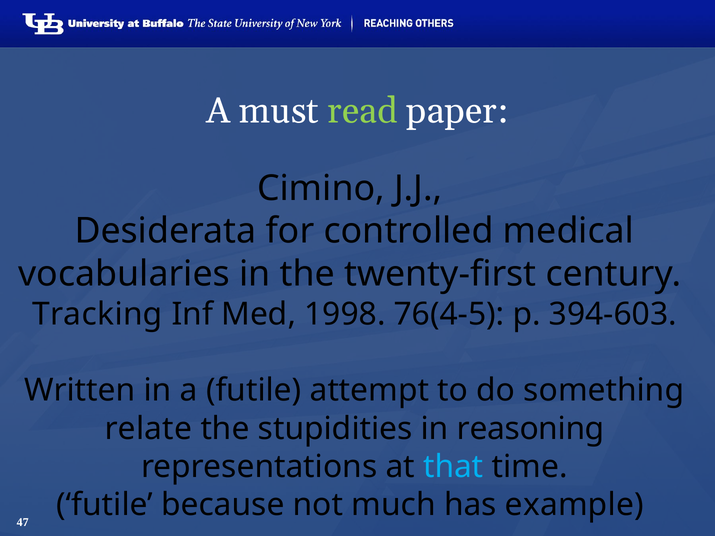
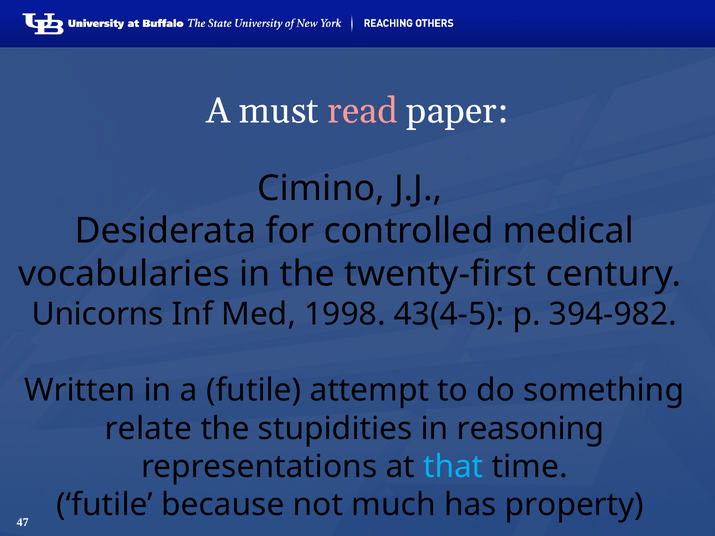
read colour: light green -> pink
Tracking: Tracking -> Unicorns
76(4-5: 76(4-5 -> 43(4-5
394-603: 394-603 -> 394-982
example: example -> property
